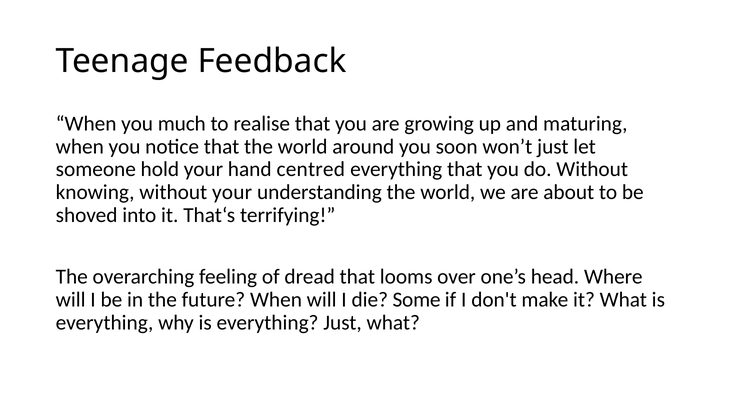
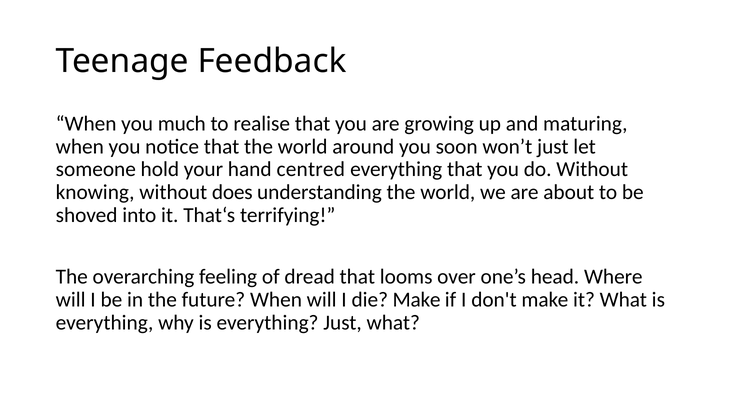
without your: your -> does
die Some: Some -> Make
